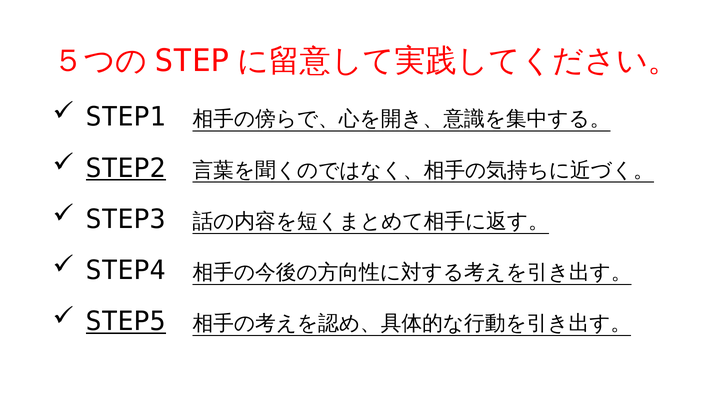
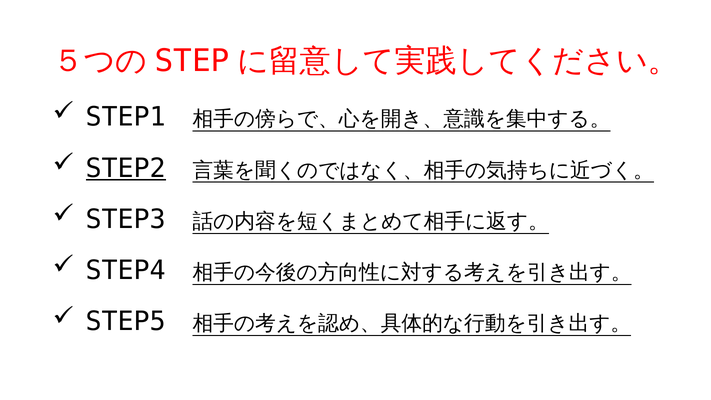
STEP5 underline: present -> none
